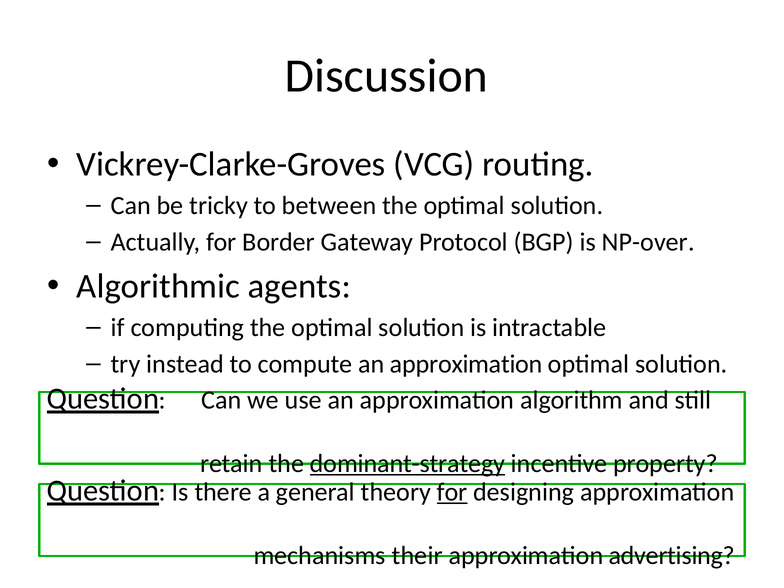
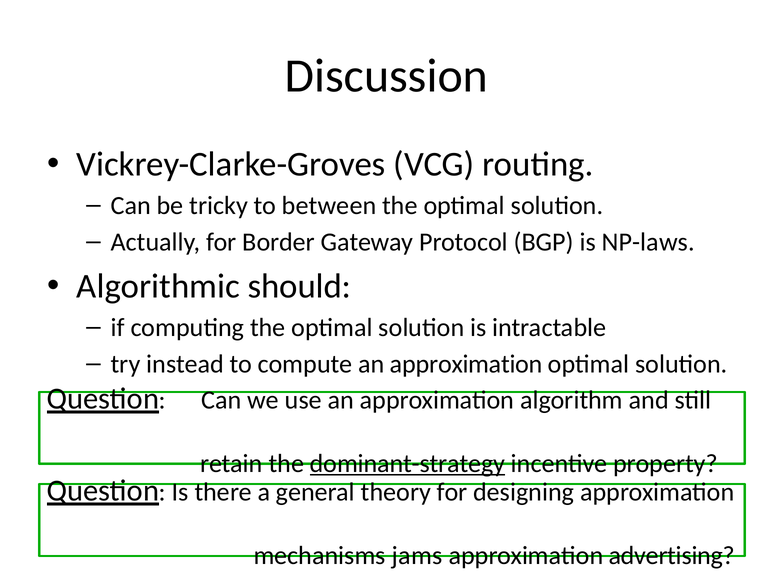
NP-over: NP-over -> NP-laws
agents: agents -> should
for at (452, 492) underline: present -> none
their: their -> jams
